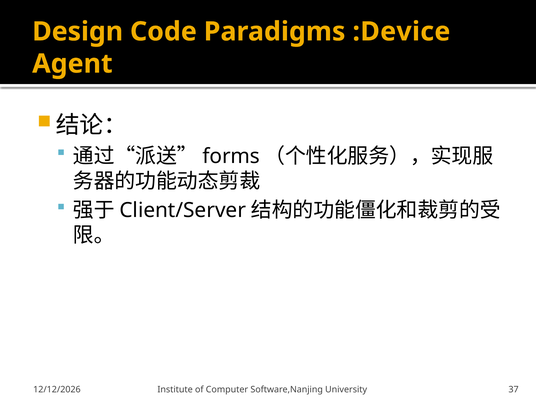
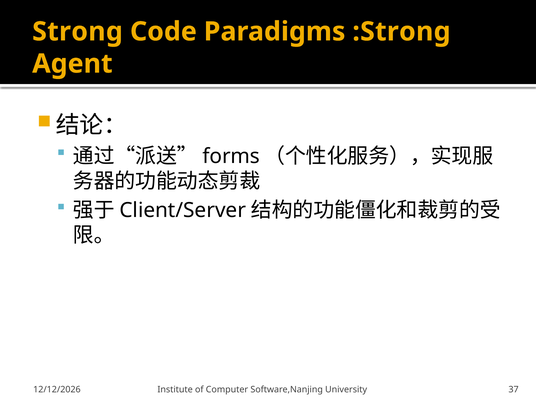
Design: Design -> Strong
:Device: :Device -> :Strong
